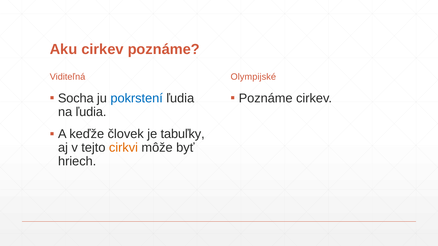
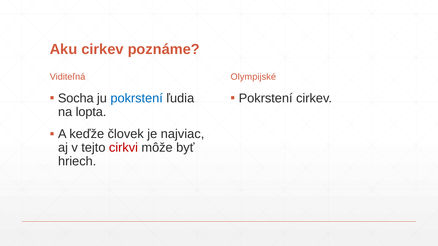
Poznáme at (266, 98): Poznáme -> Pokrstení
na ľudia: ľudia -> lopta
tabuľky: tabuľky -> najviac
cirkvi colour: orange -> red
